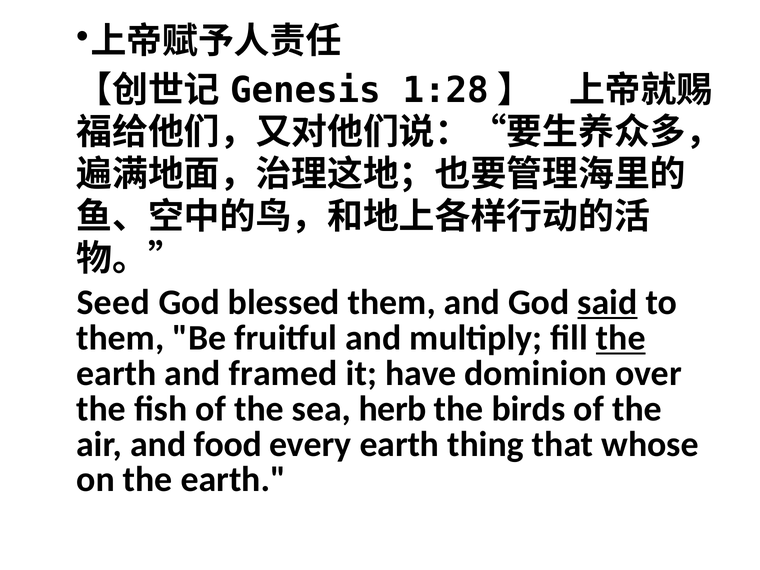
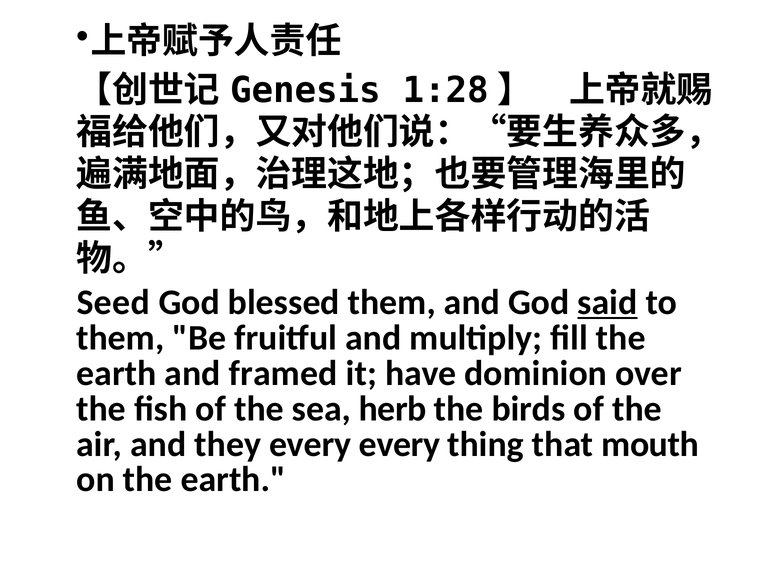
the at (621, 338) underline: present -> none
food: food -> they
every earth: earth -> every
whose: whose -> mouth
